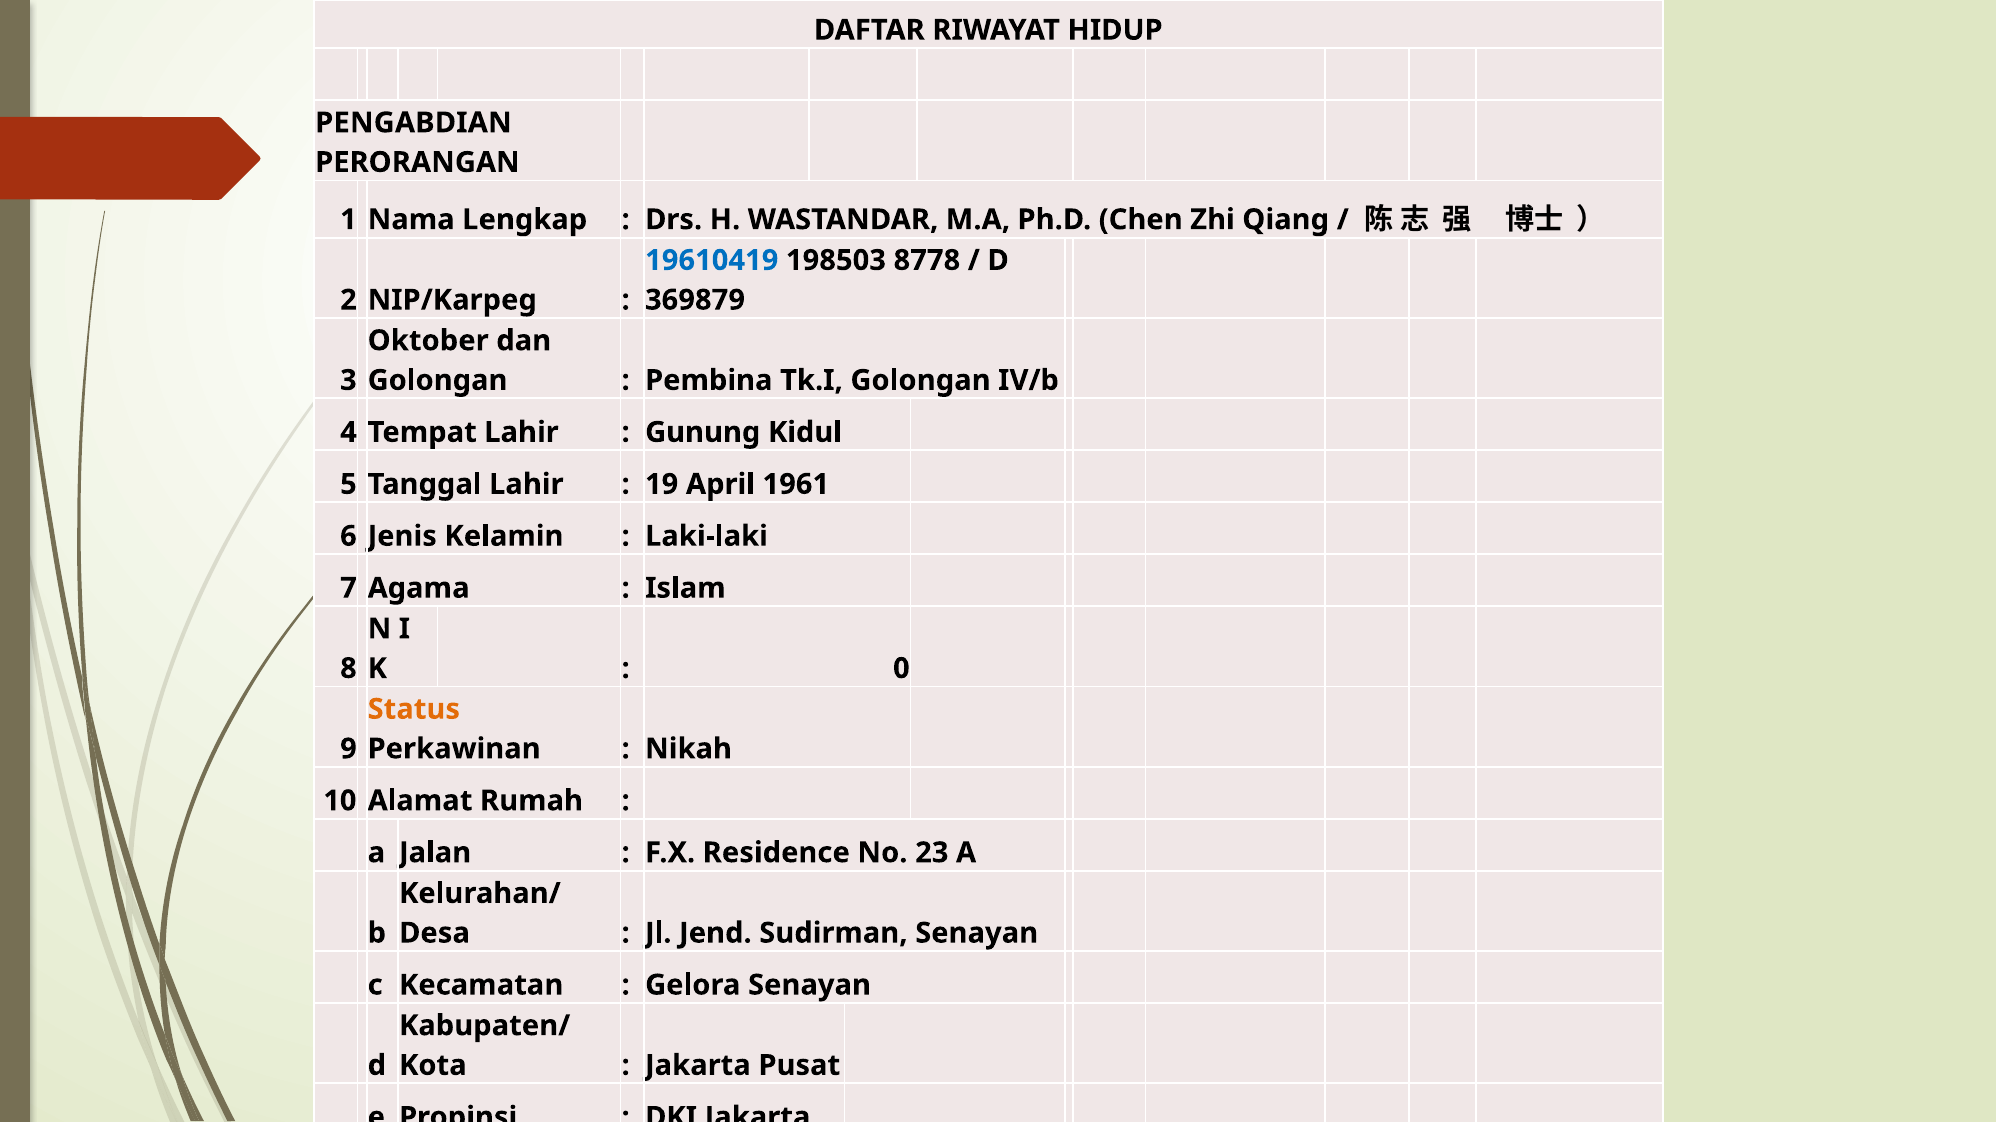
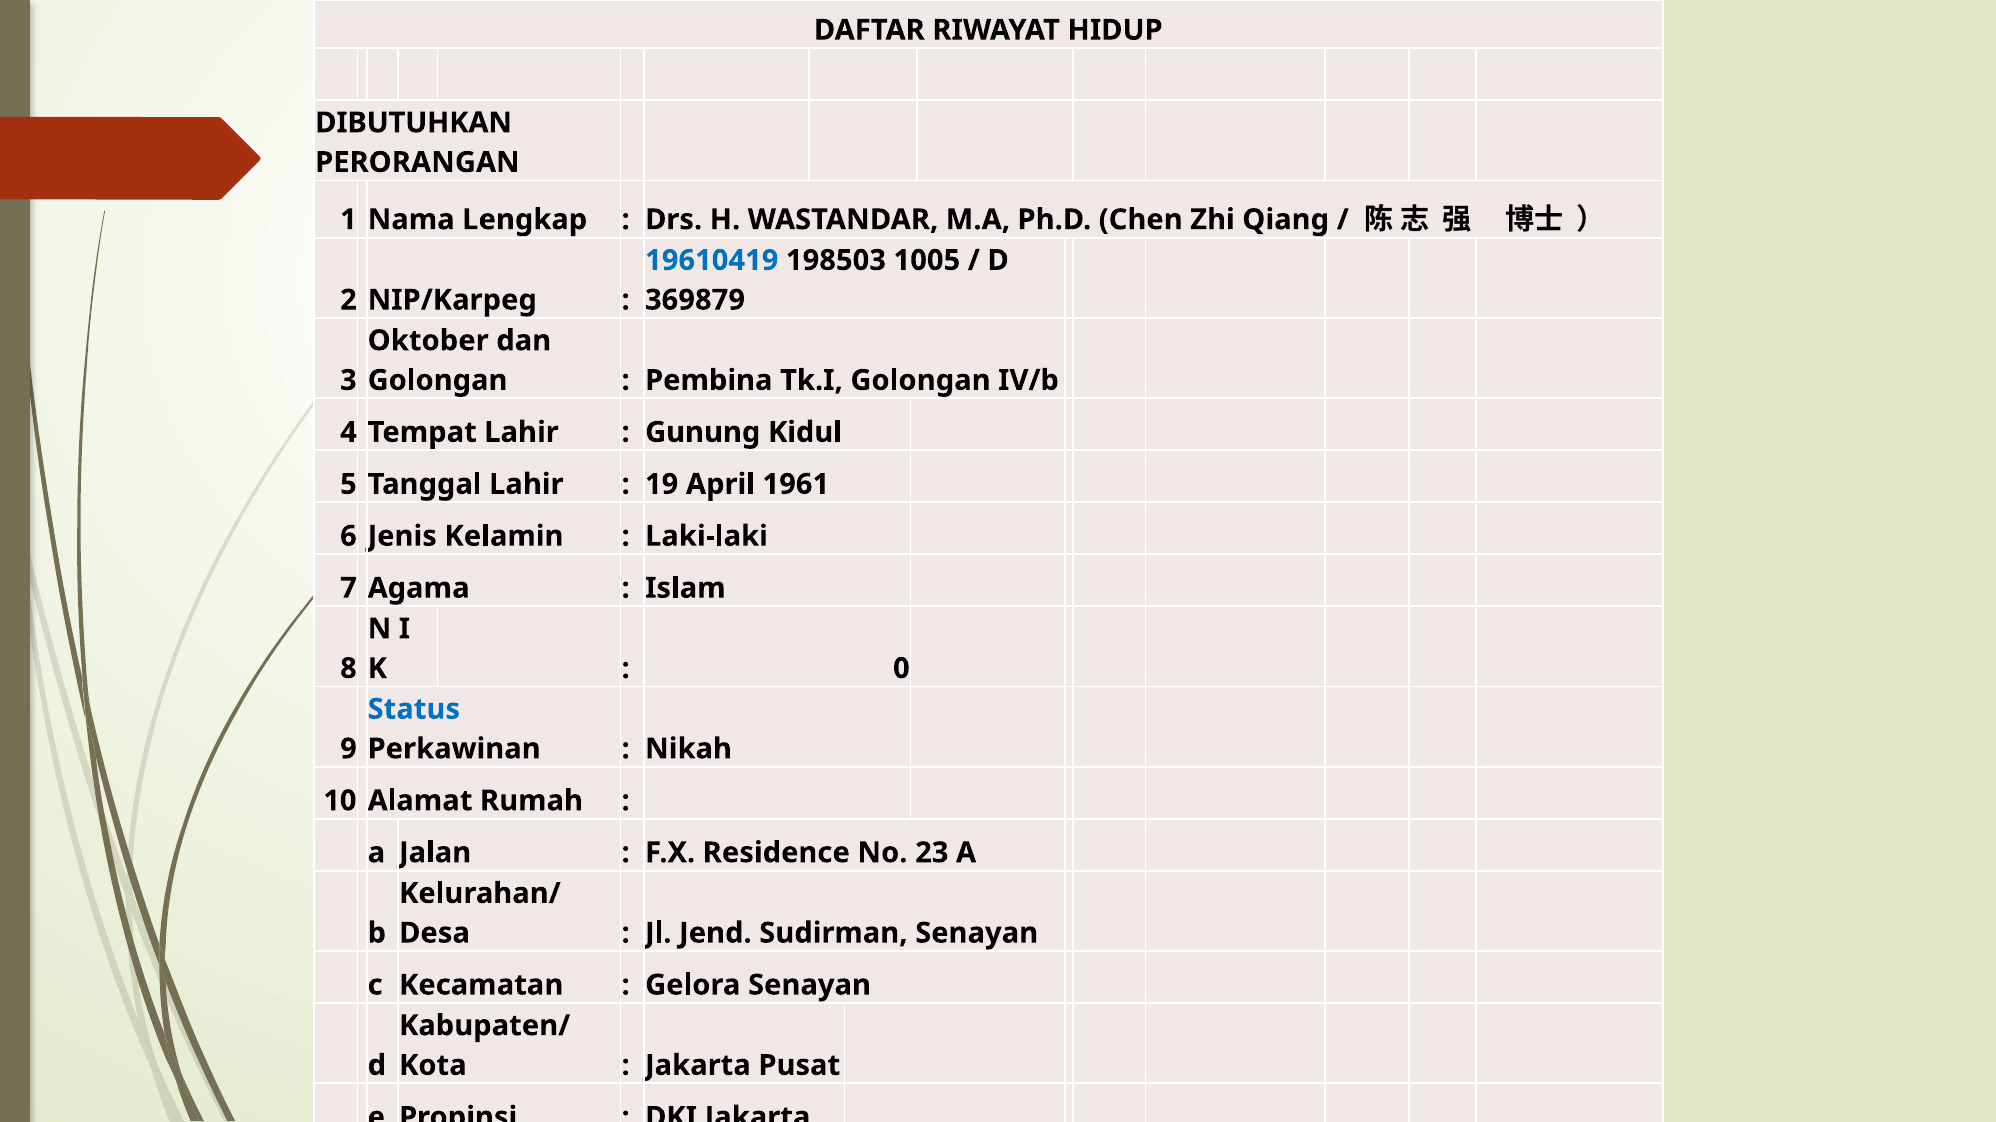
PENGABDIAN: PENGABDIAN -> DIBUTUHKAN
8778: 8778 -> 1005
Status colour: orange -> blue
